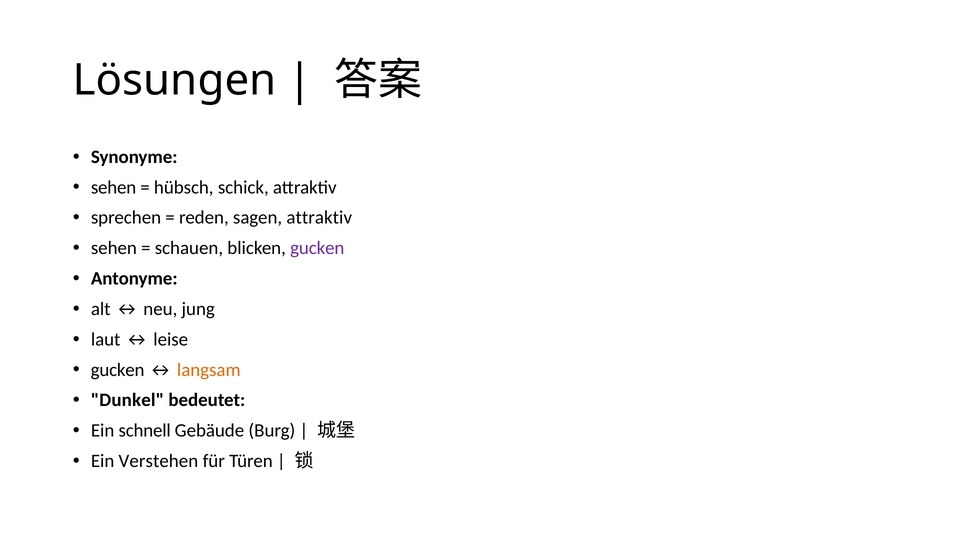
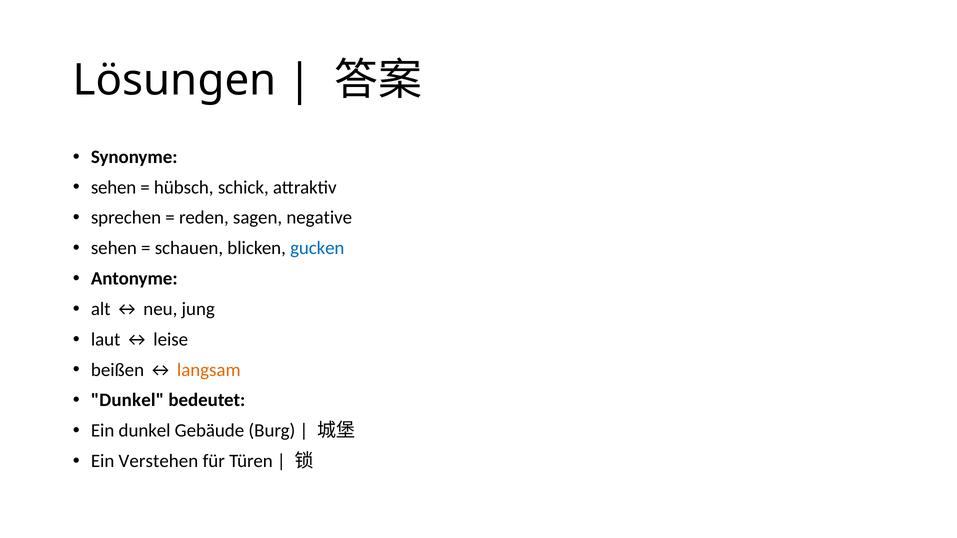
sagen attraktiv: attraktiv -> negative
gucken at (317, 248) colour: purple -> blue
gucken at (118, 370): gucken -> beißen
Ein schnell: schnell -> dunkel
